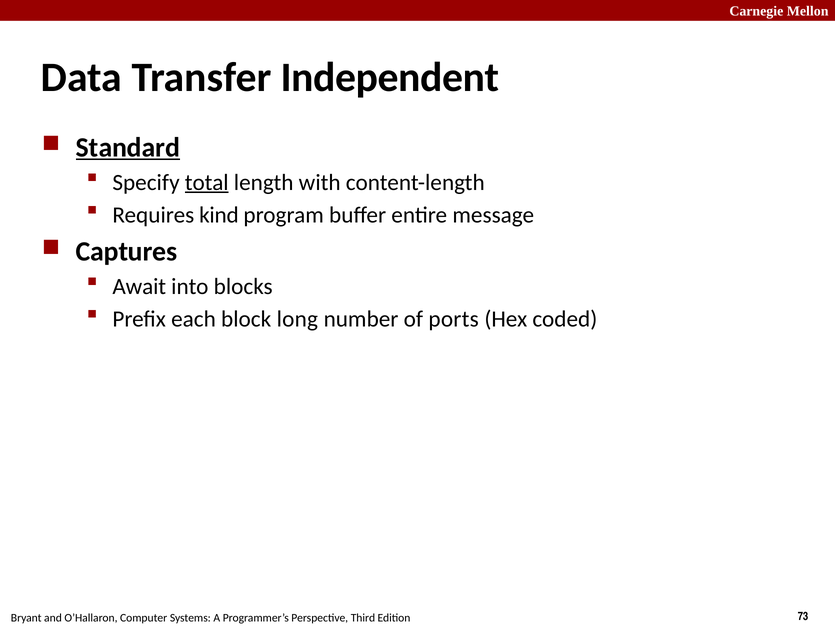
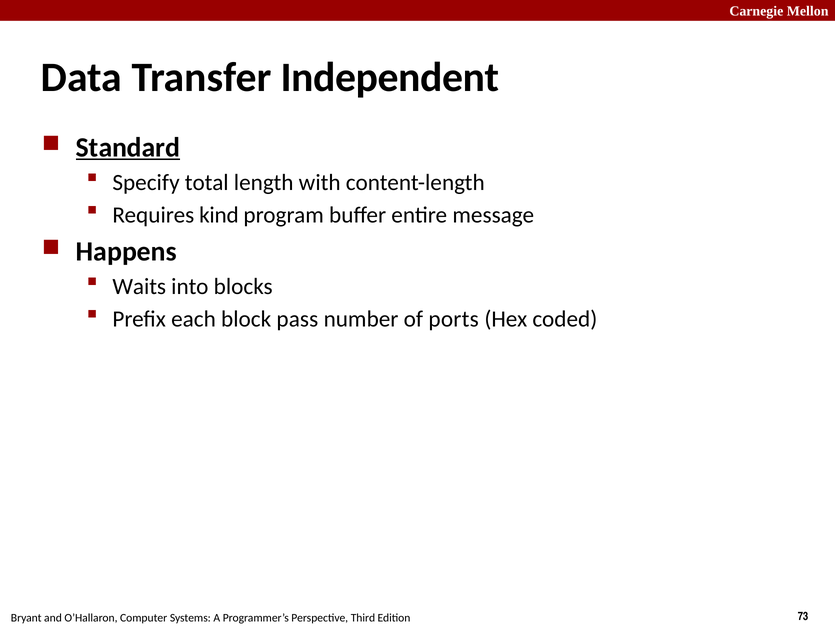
total underline: present -> none
Captures: Captures -> Happens
Await: Await -> Waits
long: long -> pass
